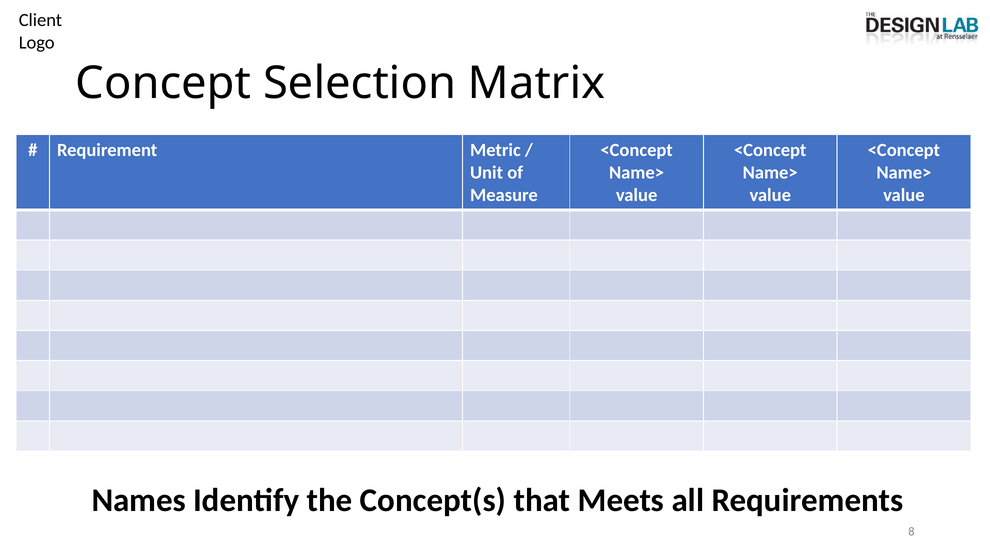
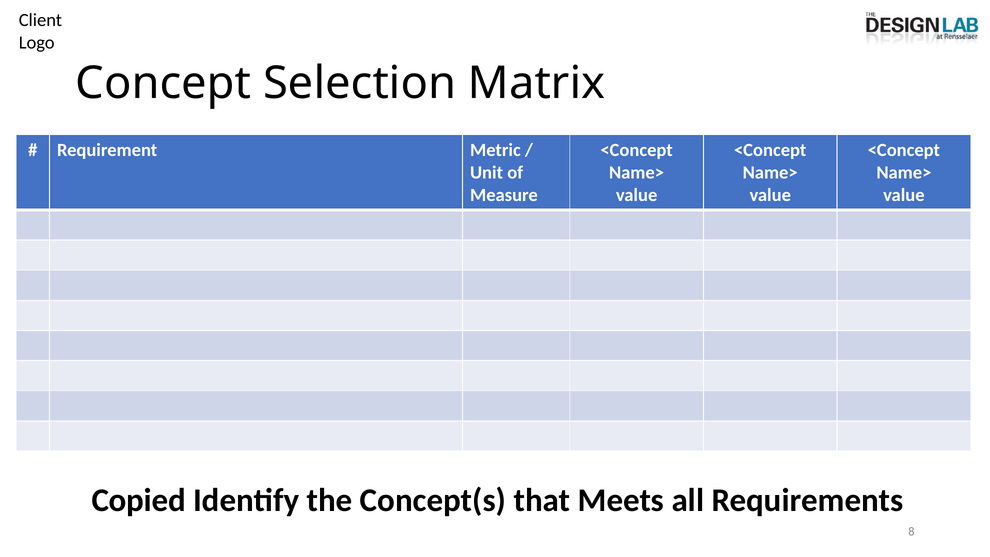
Names: Names -> Copied
